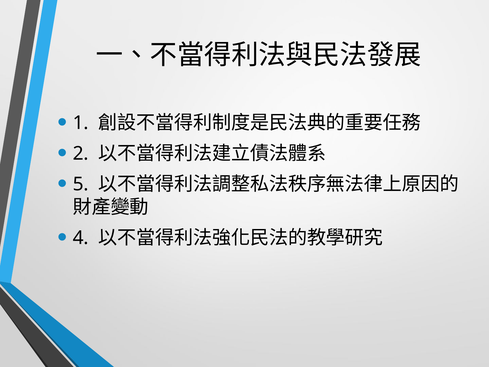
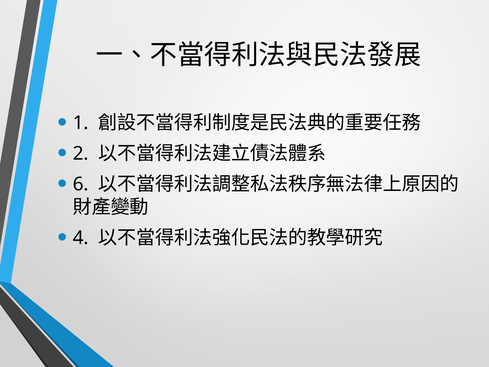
5: 5 -> 6
